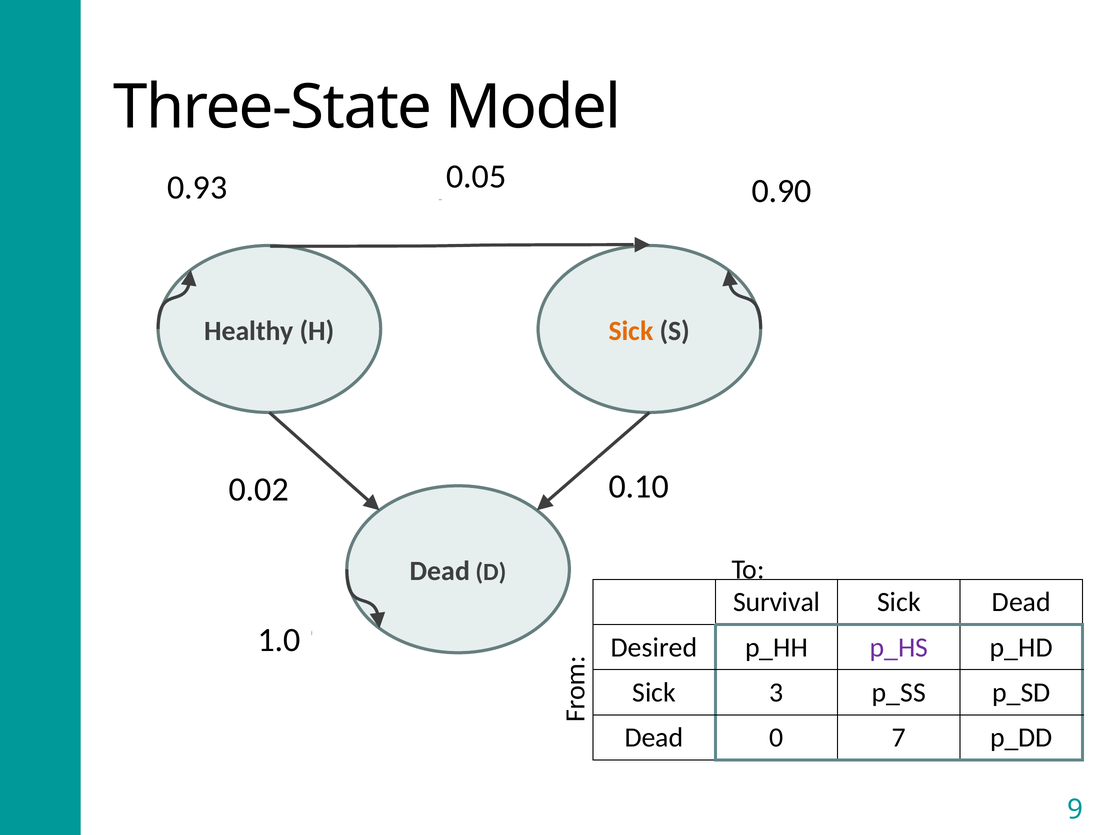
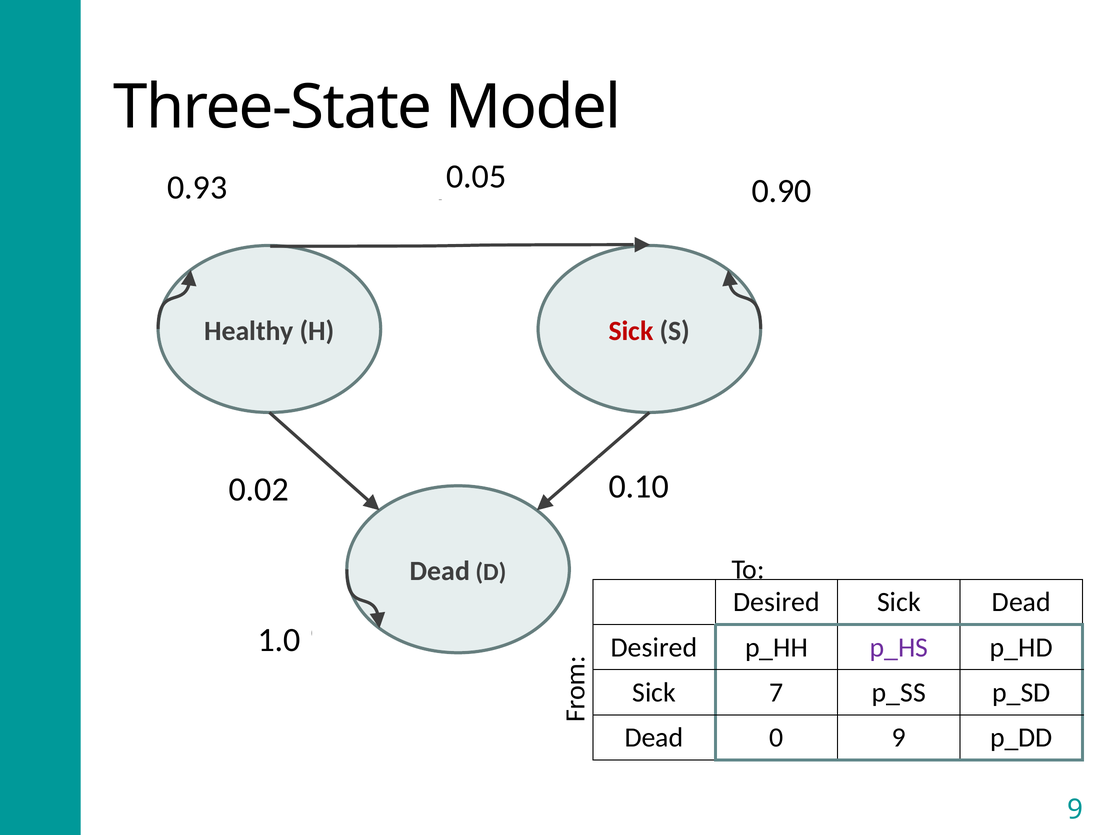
Sick at (631, 331) colour: orange -> red
Survival at (777, 602): Survival -> Desired
3: 3 -> 7
0 7: 7 -> 9
